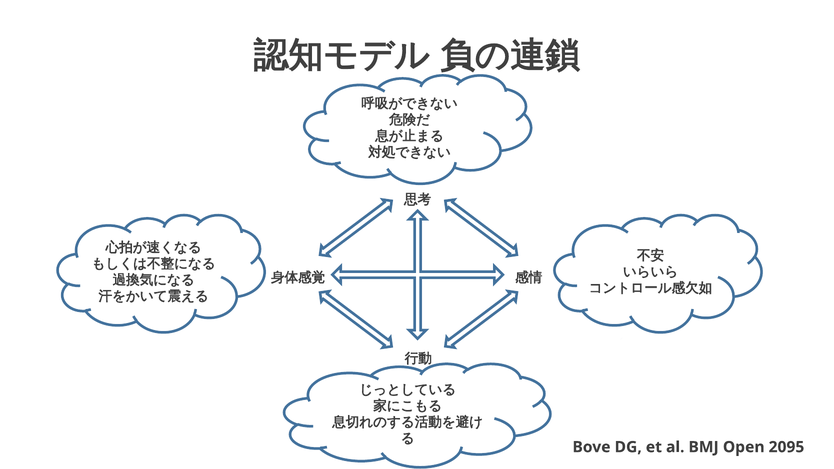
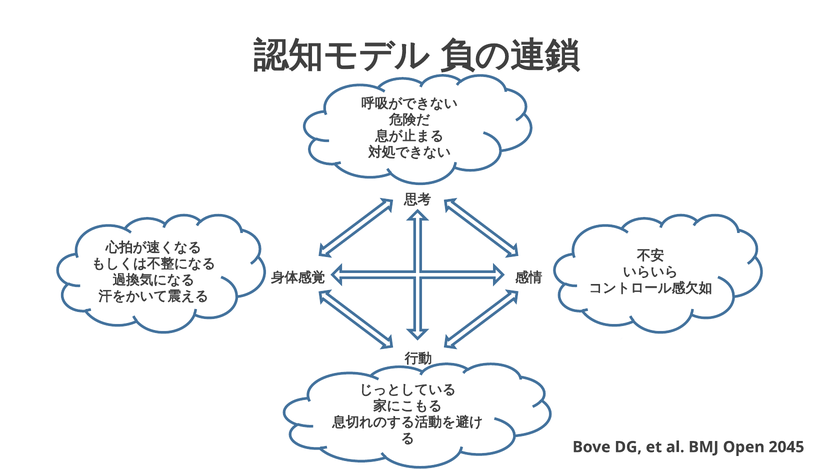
2095: 2095 -> 2045
